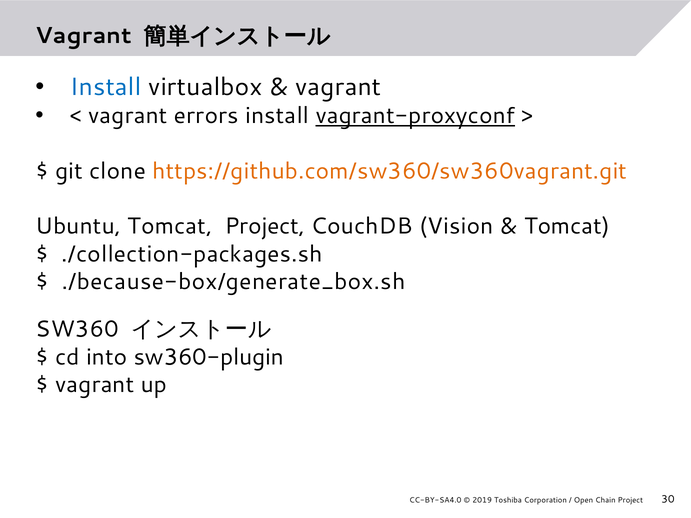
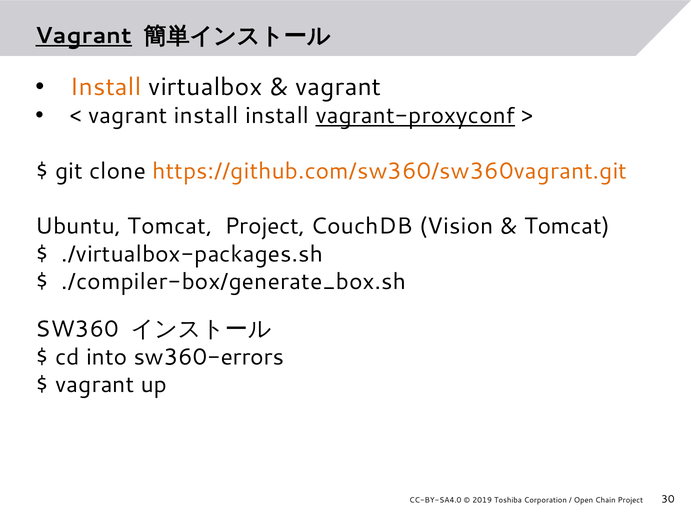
Vagrant at (84, 36) underline: none -> present
Install at (106, 87) colour: blue -> orange
vagrant errors: errors -> install
./collection-packages.sh: ./collection-packages.sh -> ./virtualbox-packages.sh
./because-box/generate_box.sh: ./because-box/generate_box.sh -> ./compiler-box/generate_box.sh
sw360-plugin: sw360-plugin -> sw360-errors
